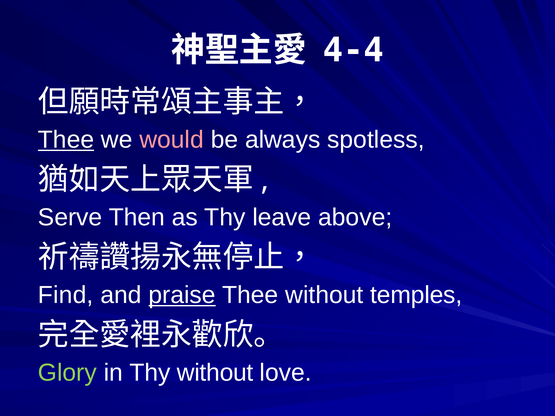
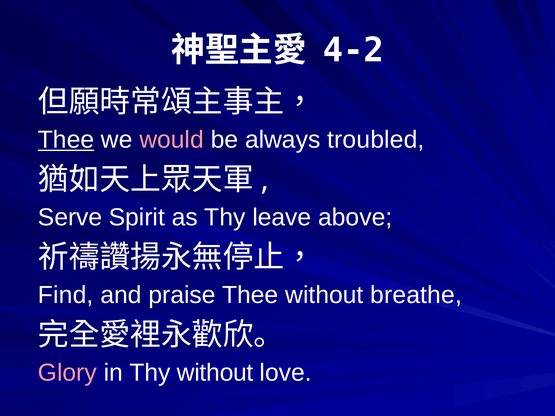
4-4: 4-4 -> 4-2
spotless: spotless -> troubled
Then: Then -> Spirit
praise underline: present -> none
temples: temples -> breathe
Glory colour: light green -> pink
